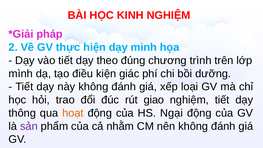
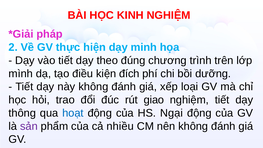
giác: giác -> đích
hoạt colour: orange -> blue
nhằm: nhằm -> nhiều
